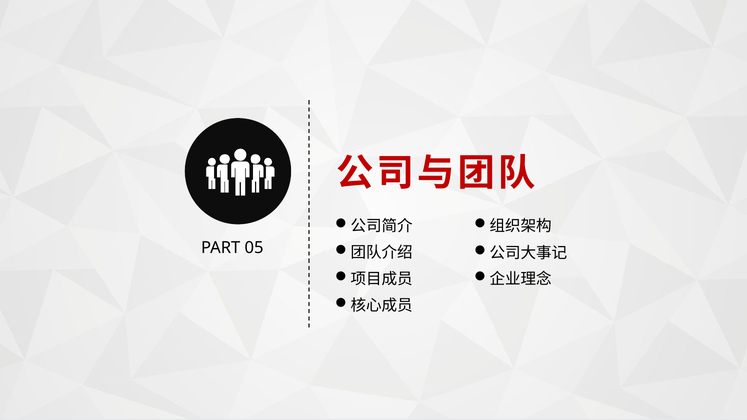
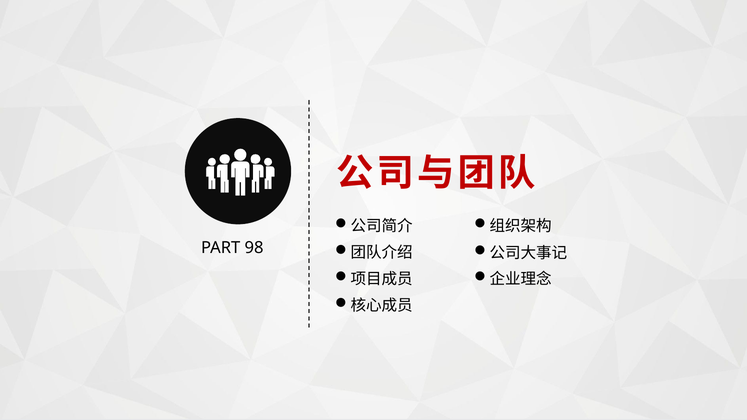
05: 05 -> 98
